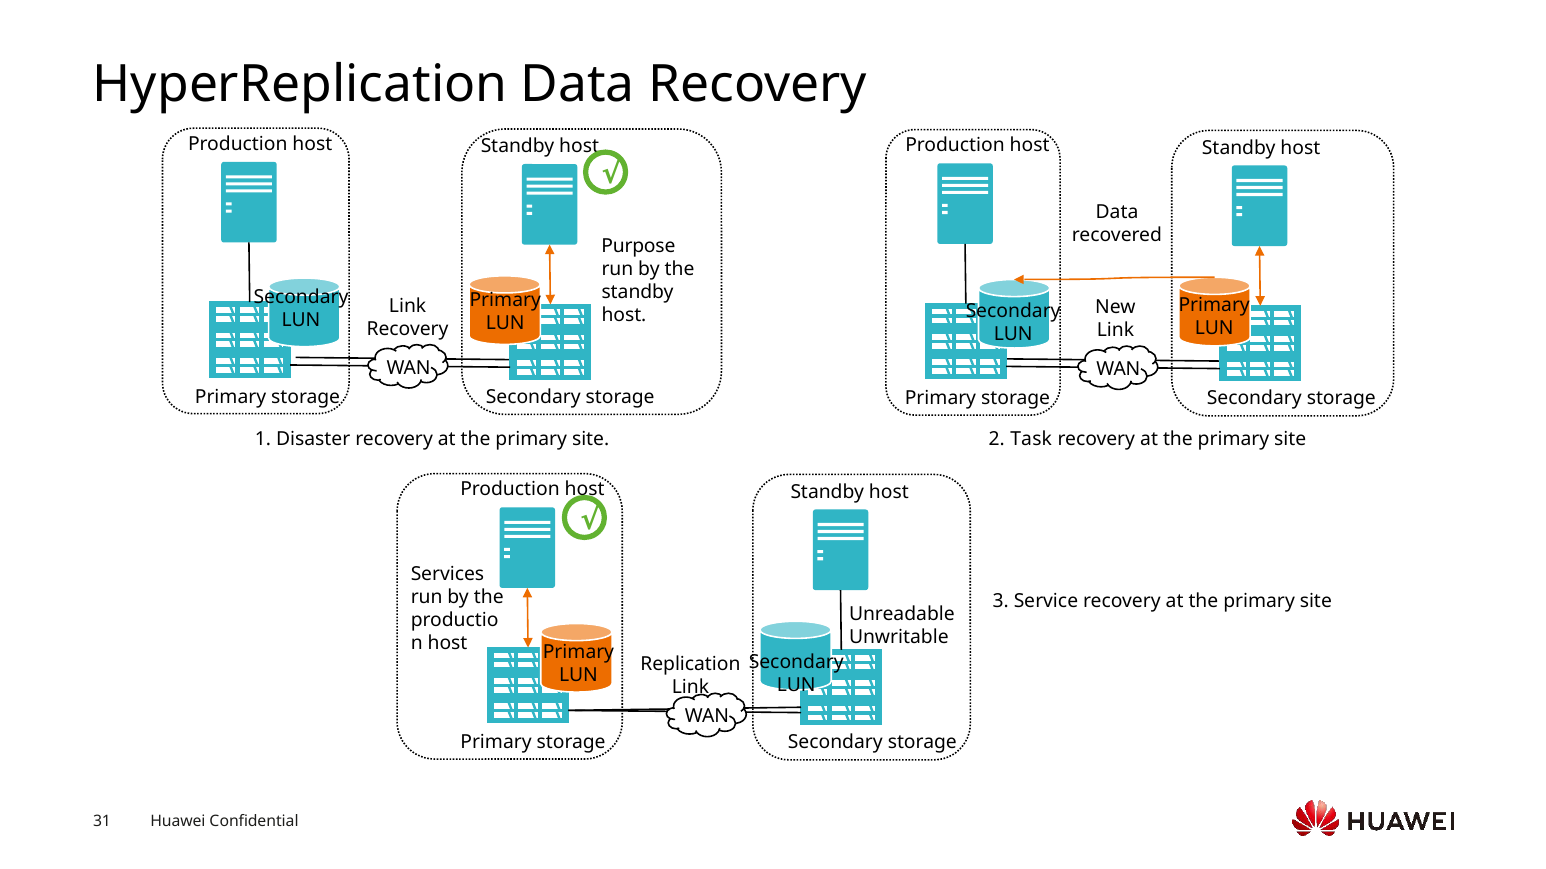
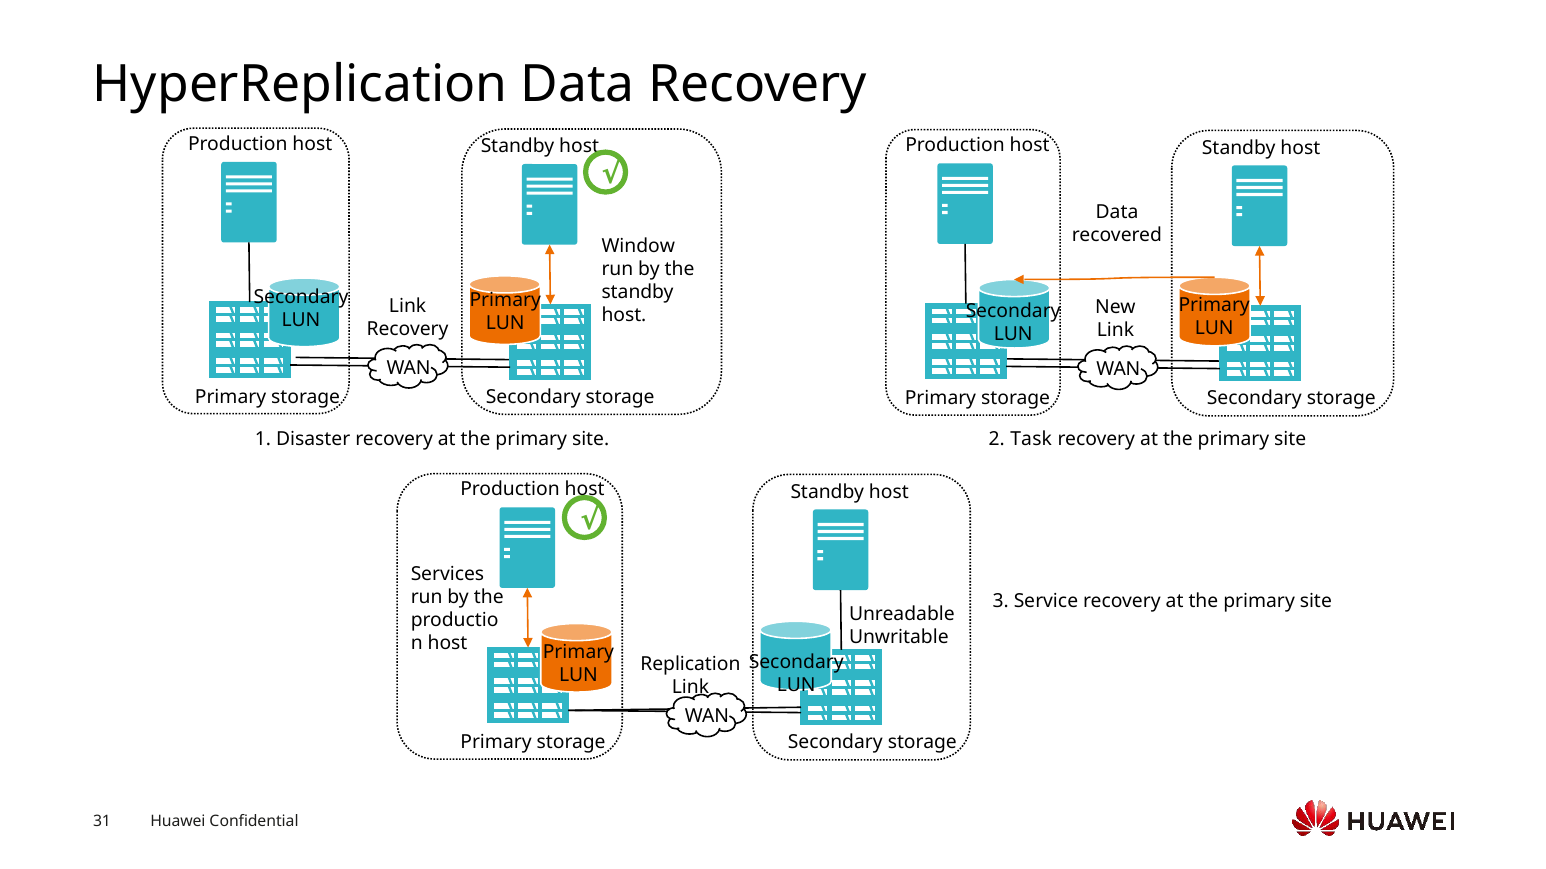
Purpose: Purpose -> Window
